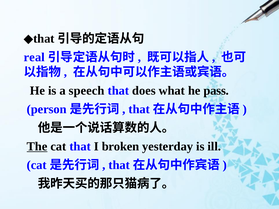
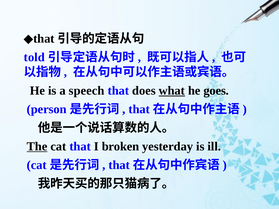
real: real -> told
what underline: none -> present
pass: pass -> goes
